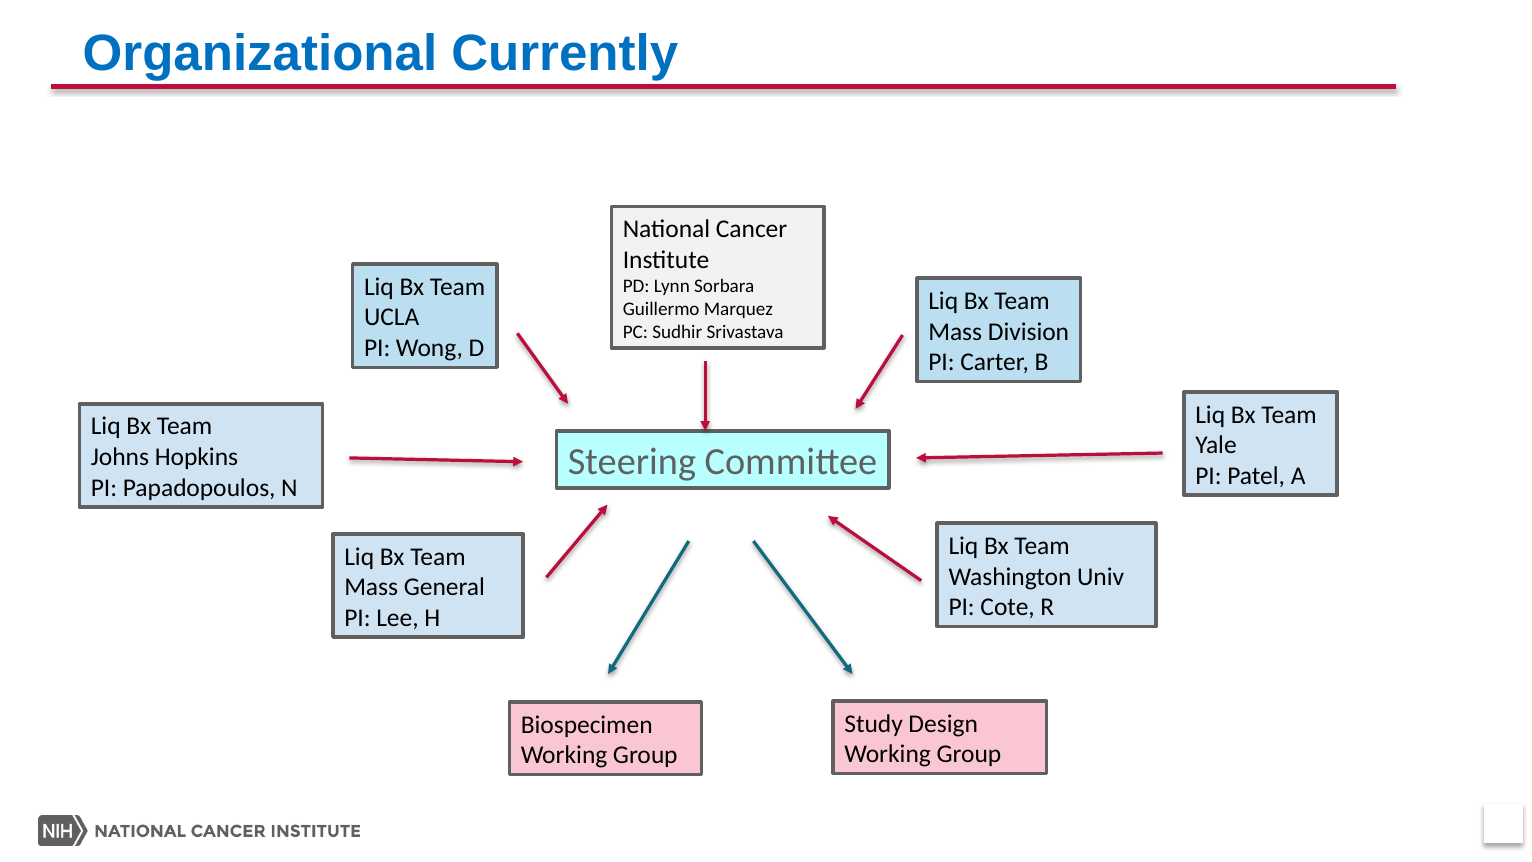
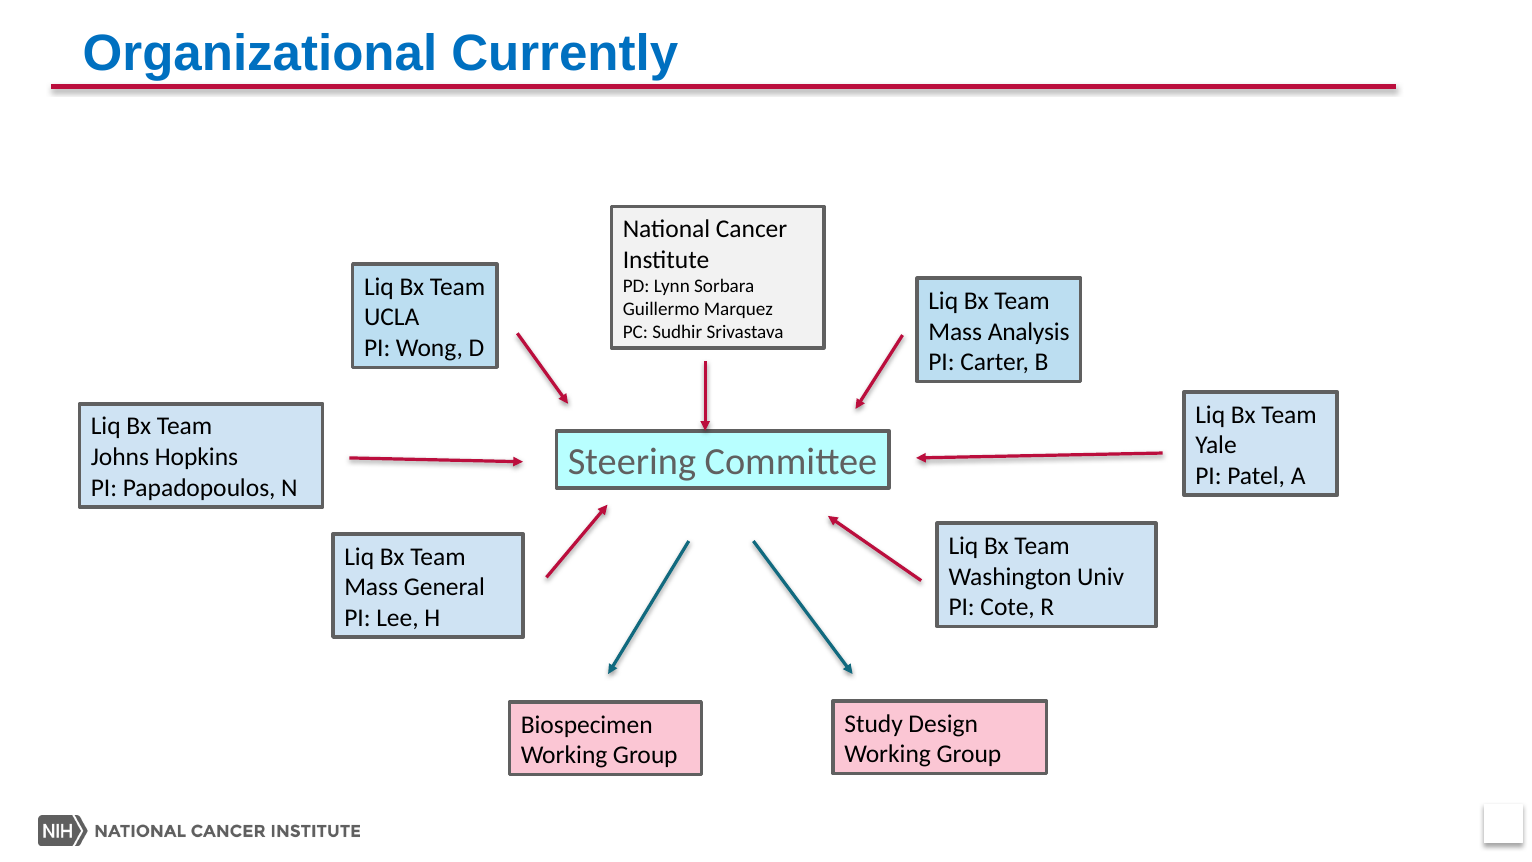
Division: Division -> Analysis
